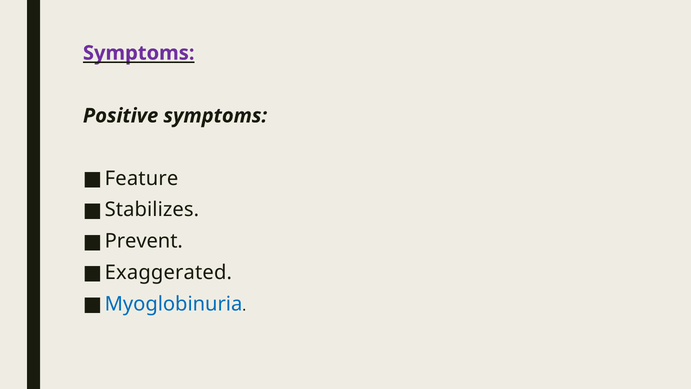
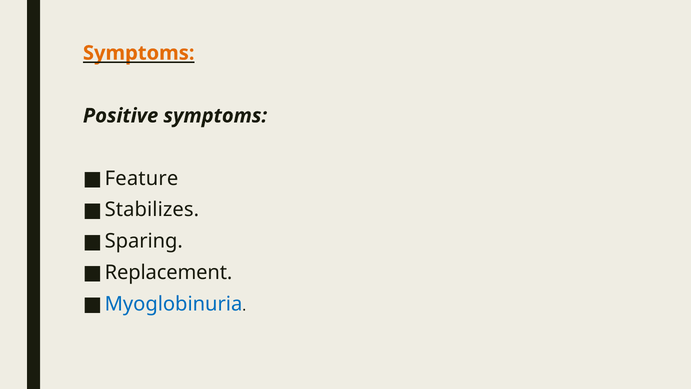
Symptoms at (139, 53) colour: purple -> orange
Prevent: Prevent -> Sparing
Exaggerated: Exaggerated -> Replacement
